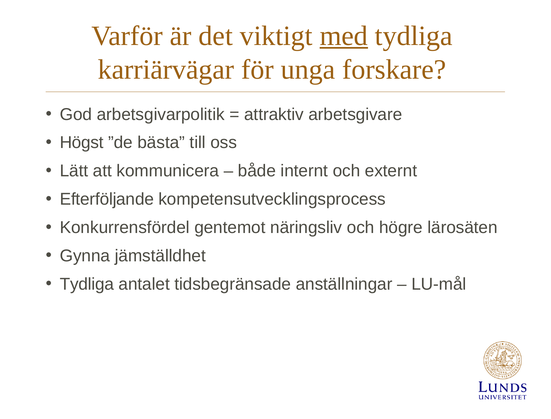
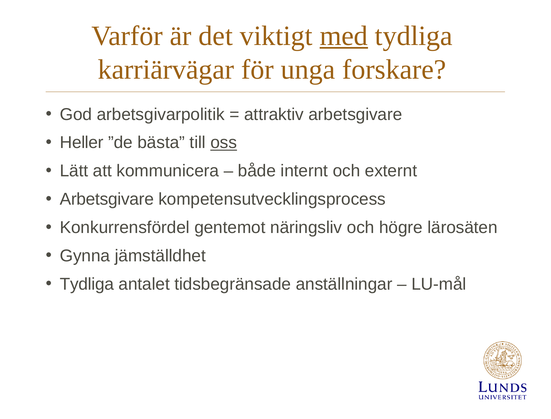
Högst: Högst -> Heller
oss underline: none -> present
Efterföljande at (107, 199): Efterföljande -> Arbetsgivare
